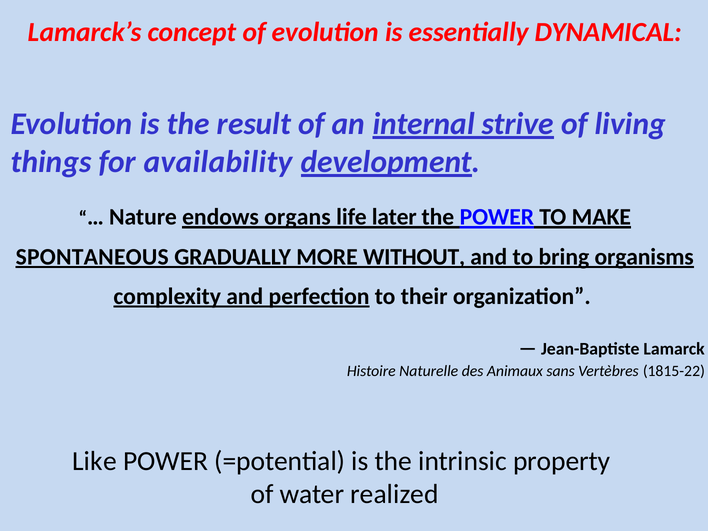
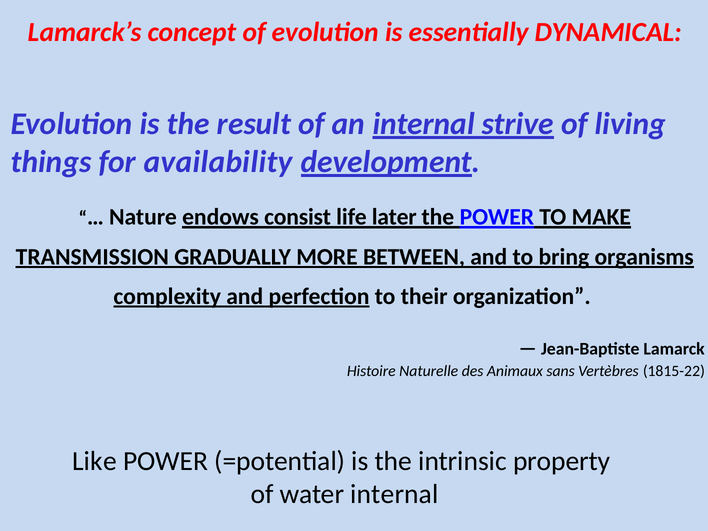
organs: organs -> consist
SPONTANEOUS: SPONTANEOUS -> TRANSMISSION
WITHOUT: WITHOUT -> BETWEEN
water realized: realized -> internal
